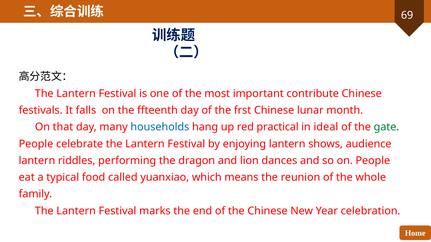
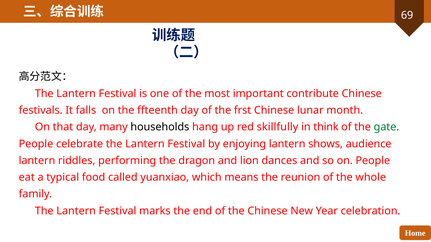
households colour: blue -> black
practical: practical -> skillfully
ideal: ideal -> think
